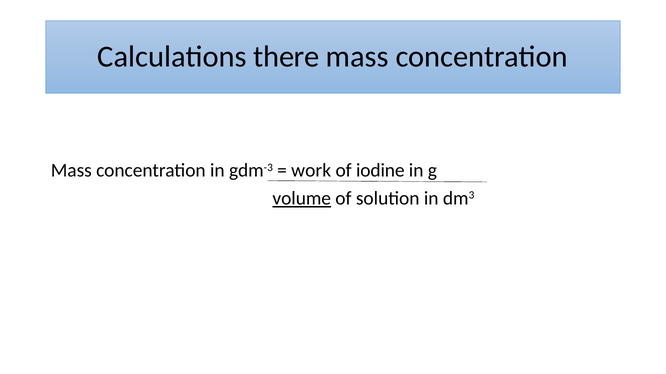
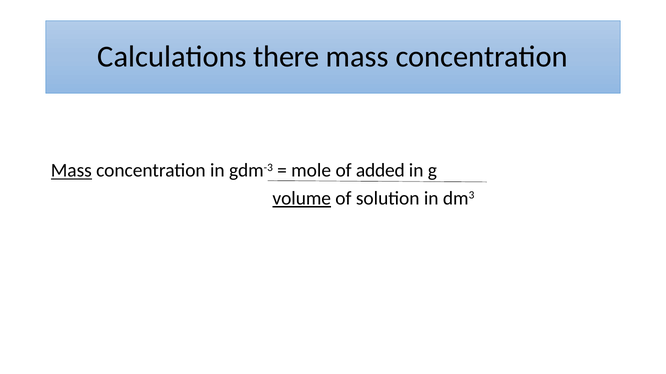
Mass at (71, 171) underline: none -> present
work: work -> mole
iodine: iodine -> added
